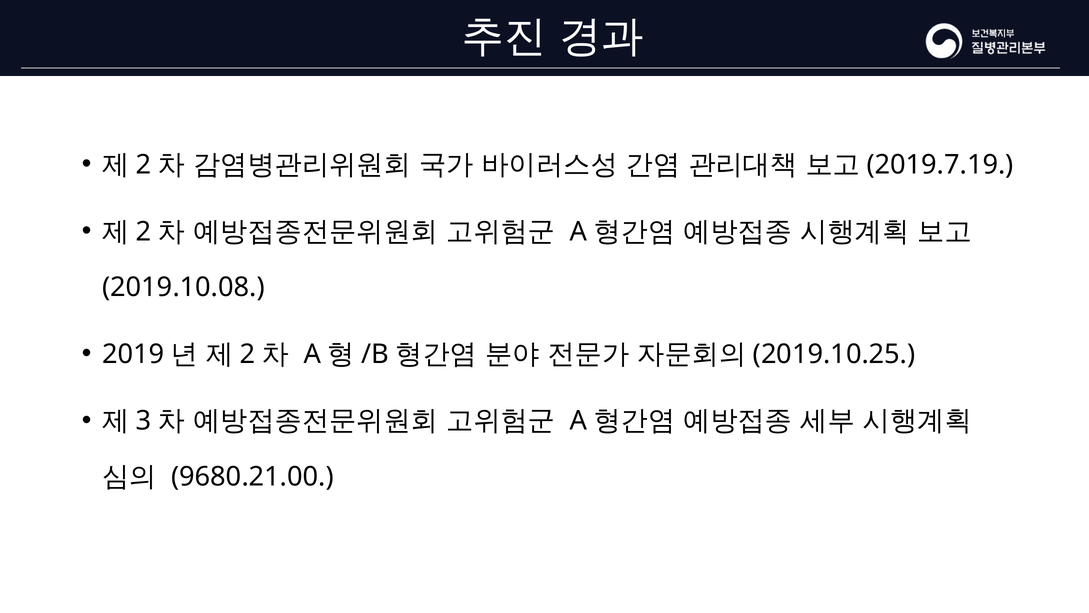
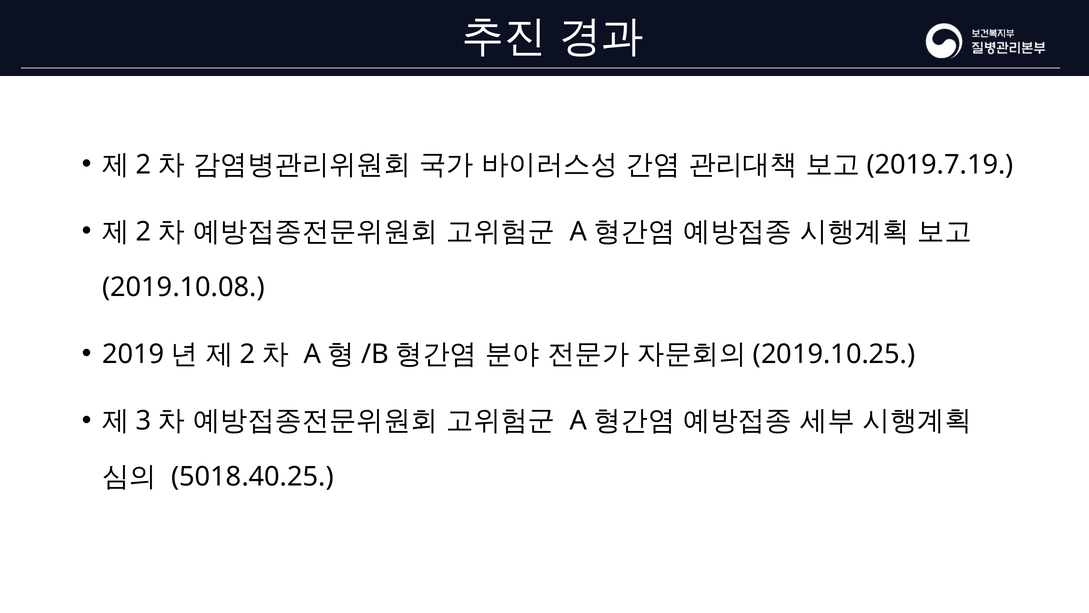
9680.21.00: 9680.21.00 -> 5018.40.25
